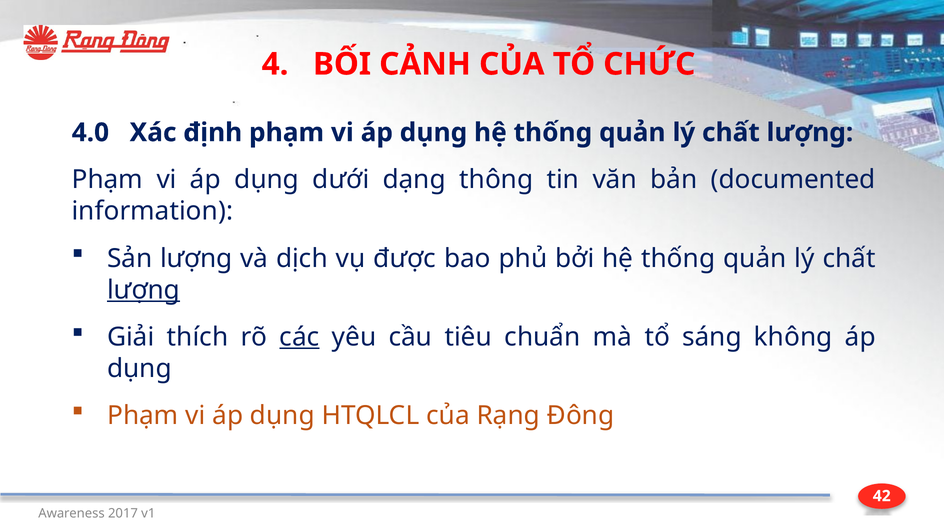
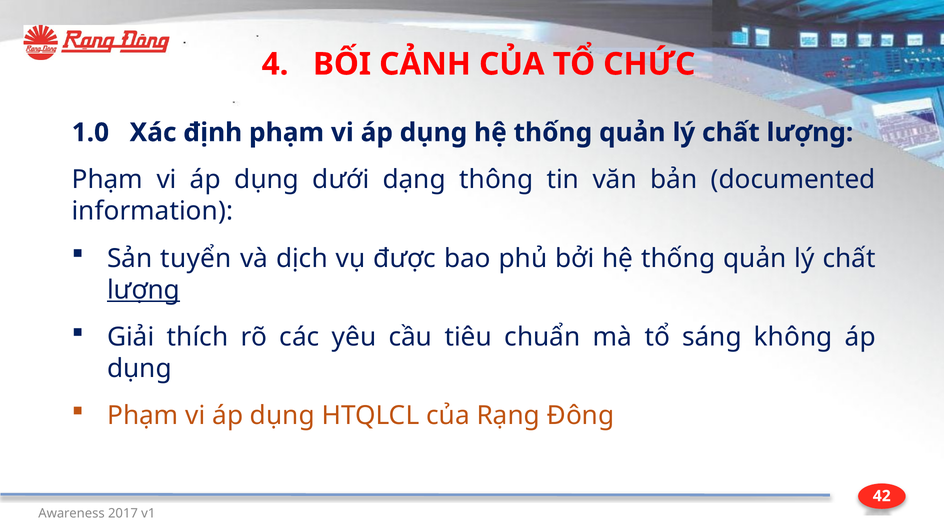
4.0: 4.0 -> 1.0
Sản lượng: lượng -> tuyển
các underline: present -> none
